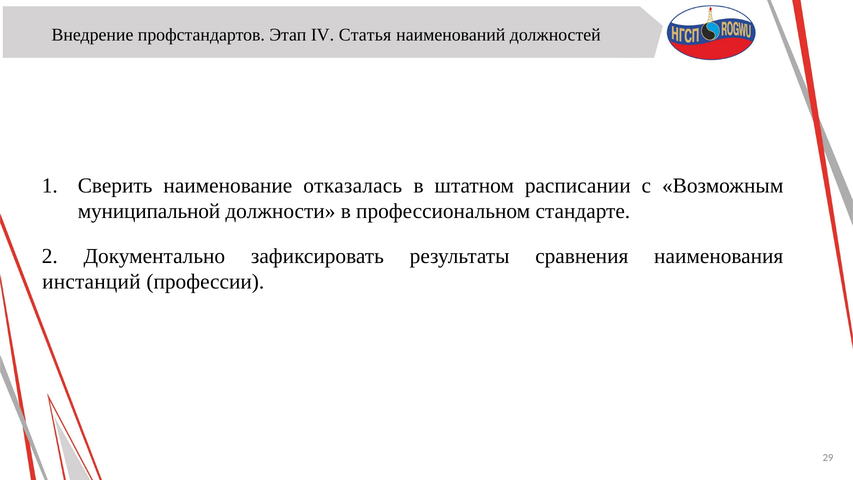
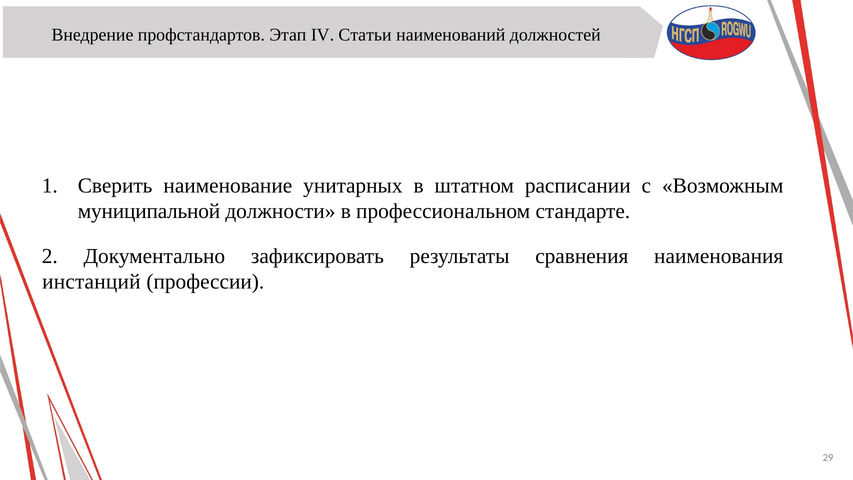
Статья: Статья -> Cтатьи
отказалась: отказалась -> унитарных
